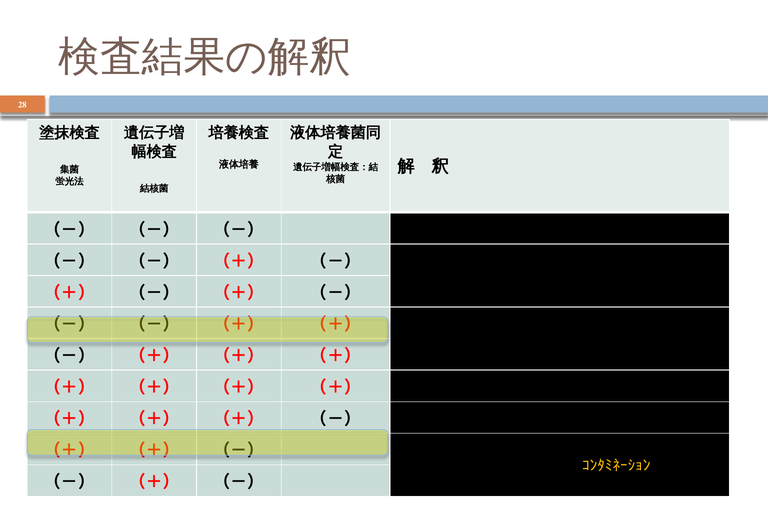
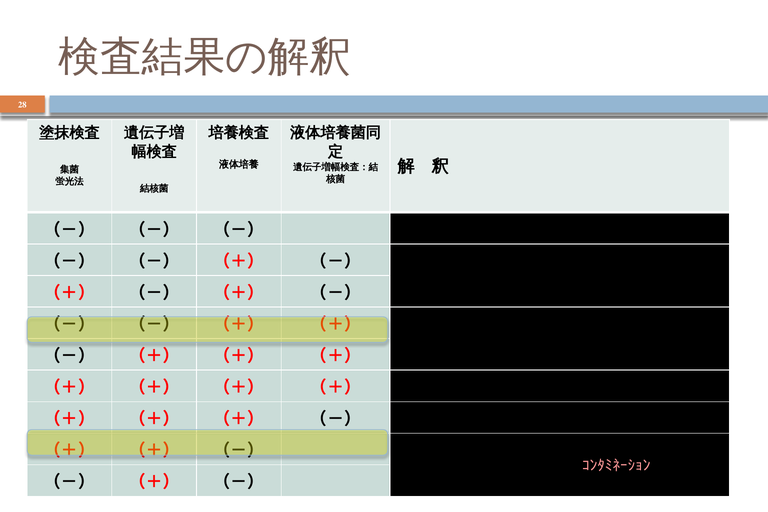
ｺﾝﾀﾐﾈｰｼｮﾝ colour: yellow -> pink
